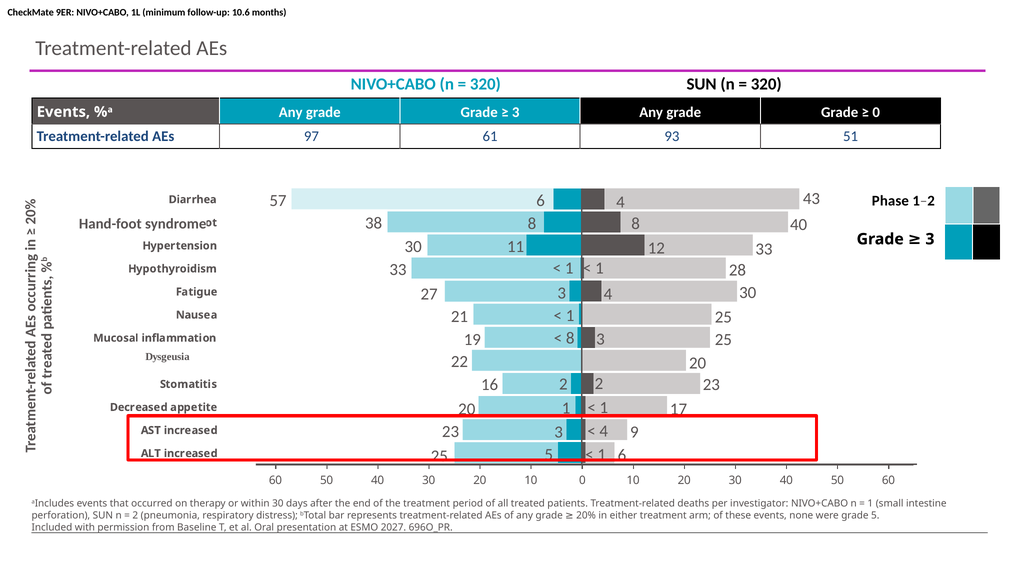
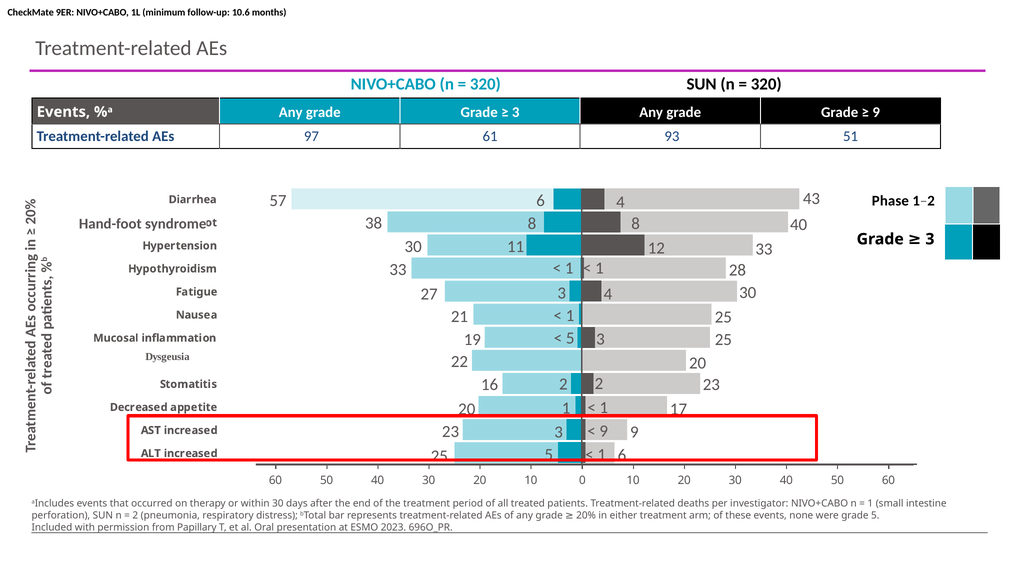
0 at (876, 113): 0 -> 9
8 at (570, 338): 8 -> 5
4 at (604, 431): 4 -> 9
Baseline: Baseline -> Papillary
2027: 2027 -> 2023
